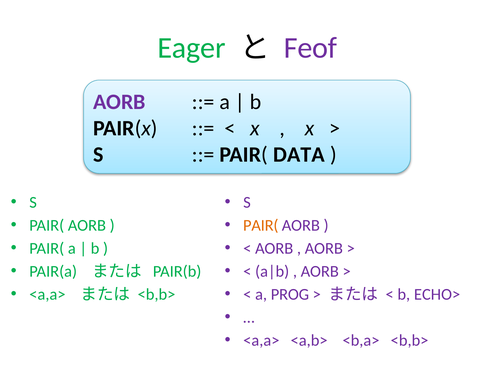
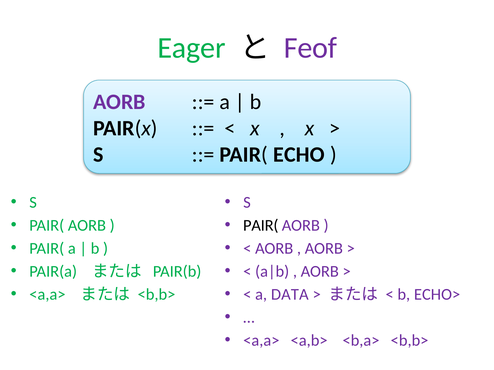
DATA: DATA -> ECHO
PAIR( at (261, 226) colour: orange -> black
PROG: PROG -> DATA
